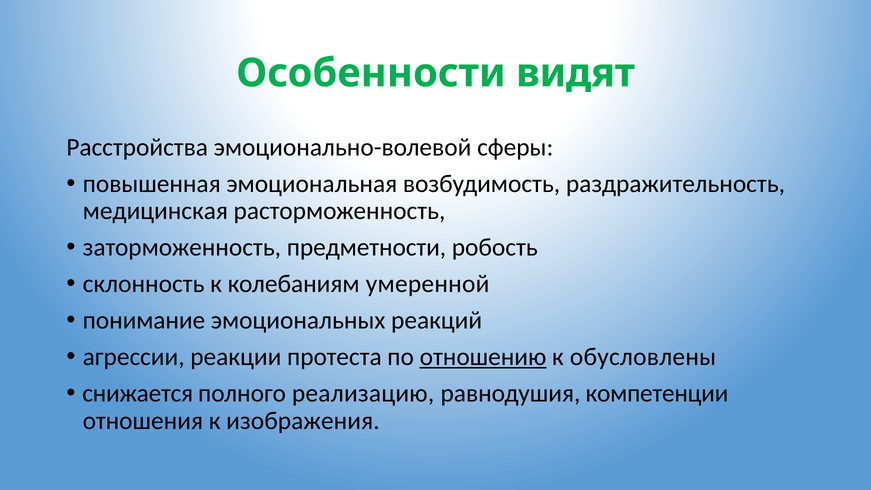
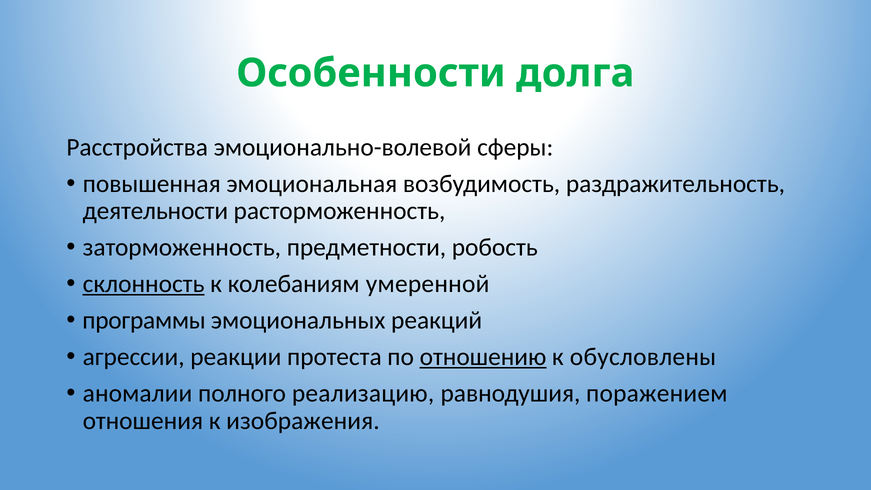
видят: видят -> долга
медицинская: медицинская -> деятельности
склонность underline: none -> present
понимание: понимание -> программы
снижается: снижается -> аномалии
компетенции: компетенции -> поражением
